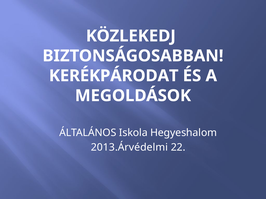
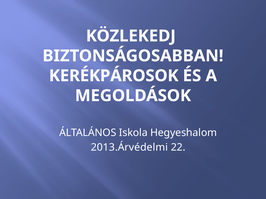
KERÉKPÁRODAT: KERÉKPÁRODAT -> KERÉKPÁROSOK
